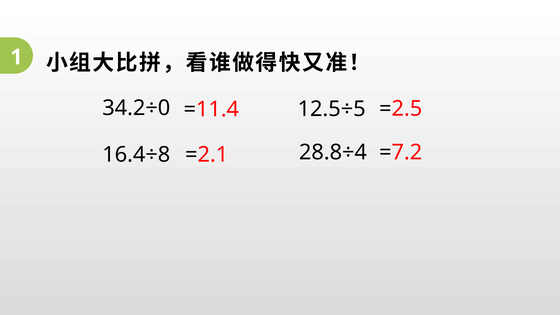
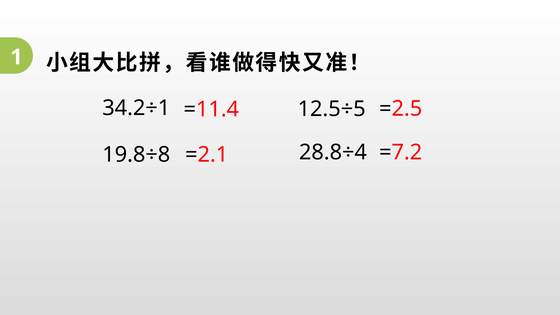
34.2÷0: 34.2÷0 -> 34.2÷1
16.4÷8: 16.4÷8 -> 19.8÷8
